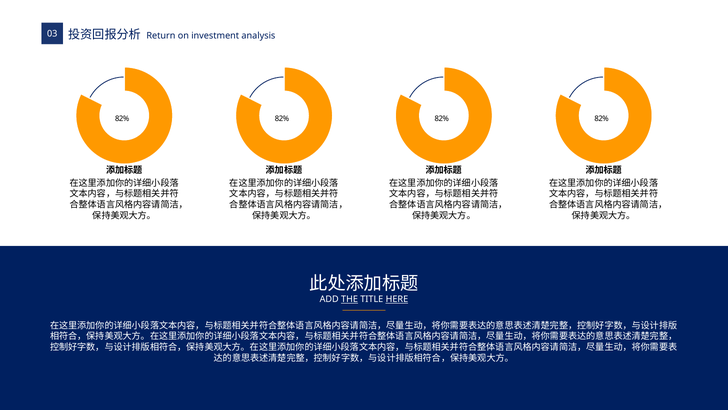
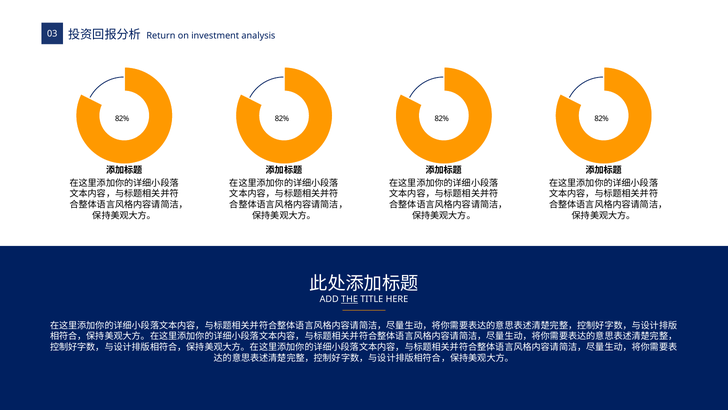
HERE underline: present -> none
